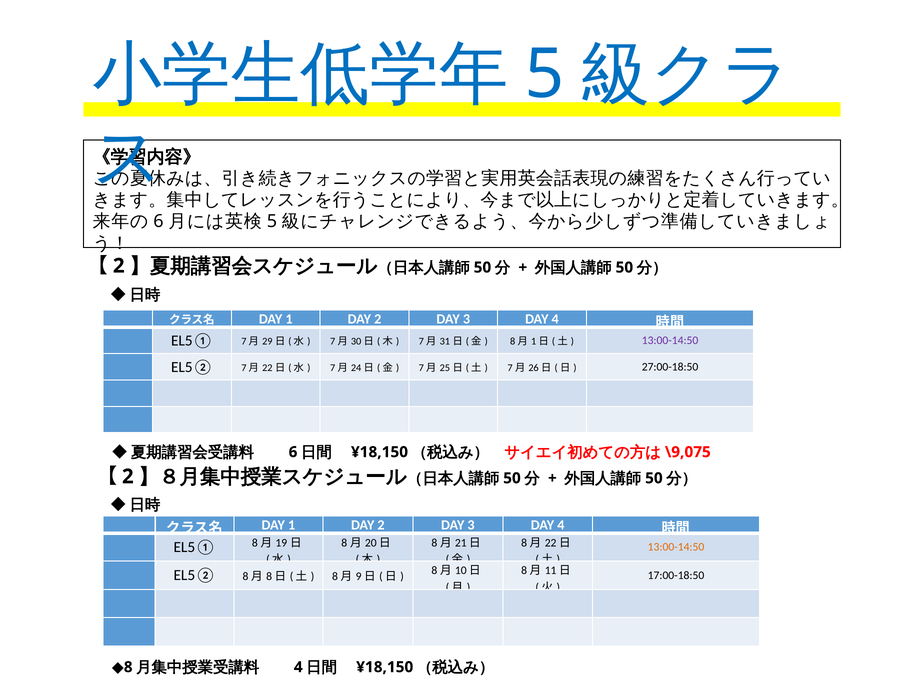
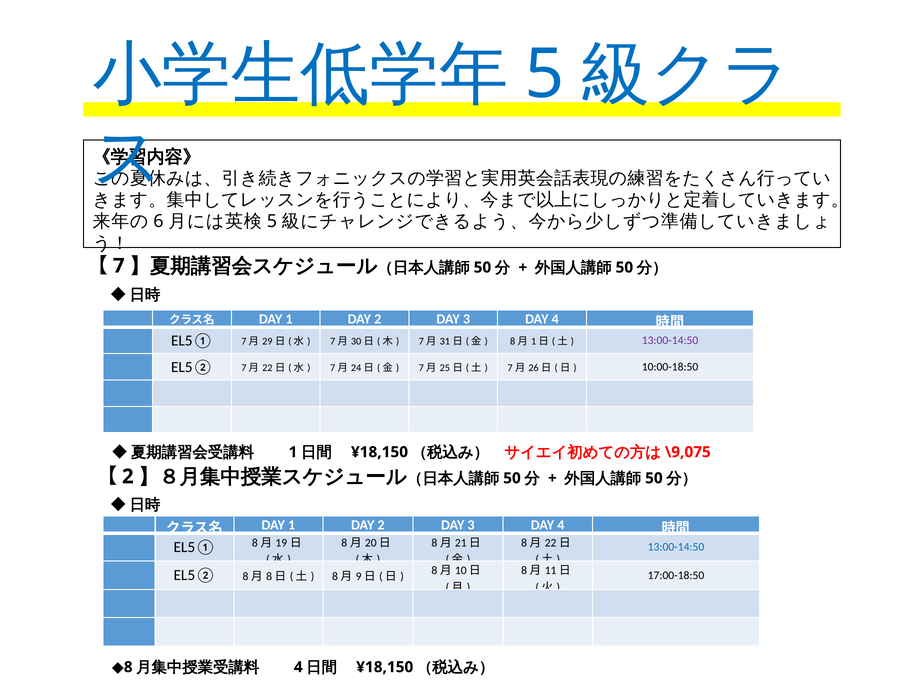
2 at (119, 266): 2 -> 7
27:00-18:50: 27:00-18:50 -> 10:00-18:50
6 at (293, 452): 6 -> 1
13:00-14:50 at (676, 547) colour: orange -> blue
